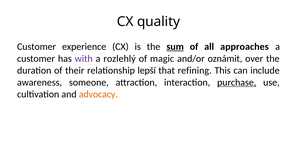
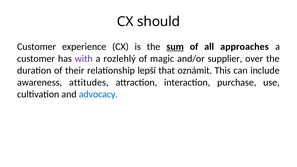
quality: quality -> should
oznámit: oznámit -> supplier
refining: refining -> oznámit
someone: someone -> attitudes
purchase underline: present -> none
advocacy colour: orange -> blue
